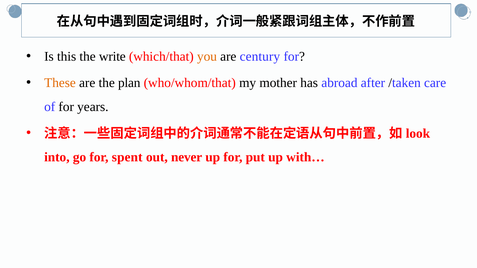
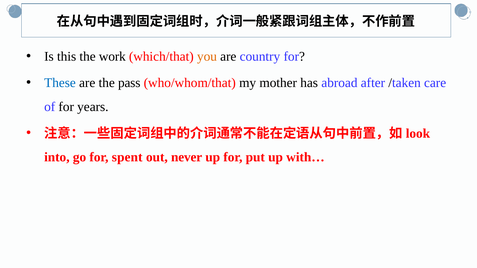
write: write -> work
century: century -> country
These colour: orange -> blue
plan: plan -> pass
